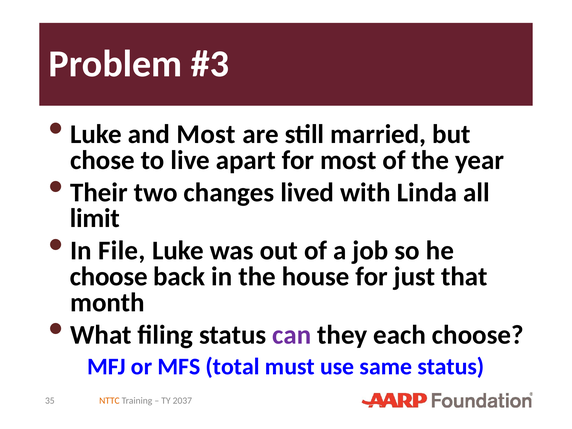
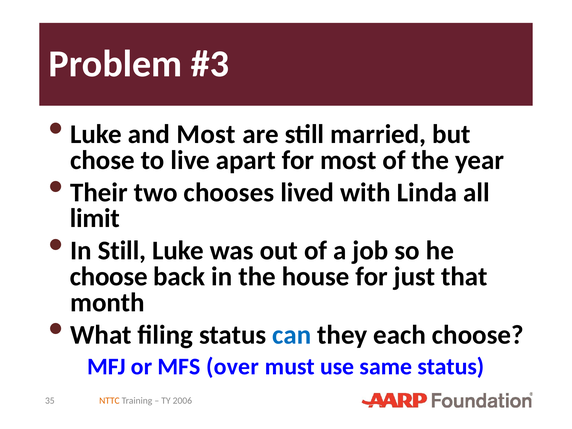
changes: changes -> chooses
In File: File -> Still
can colour: purple -> blue
total: total -> over
2037: 2037 -> 2006
